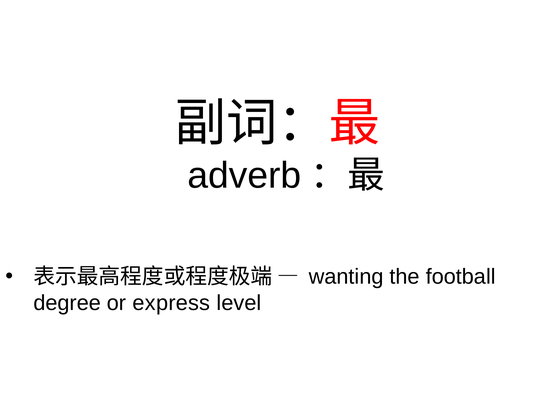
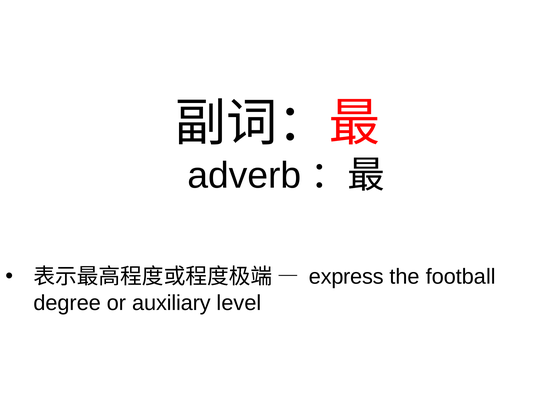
wanting: wanting -> express
express: express -> auxiliary
